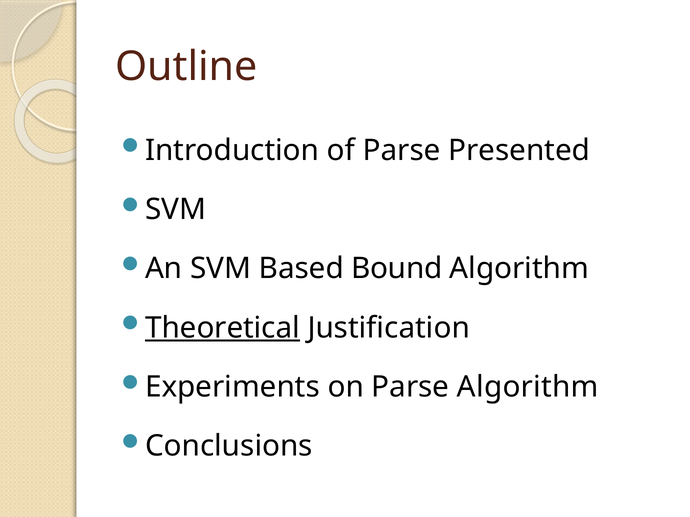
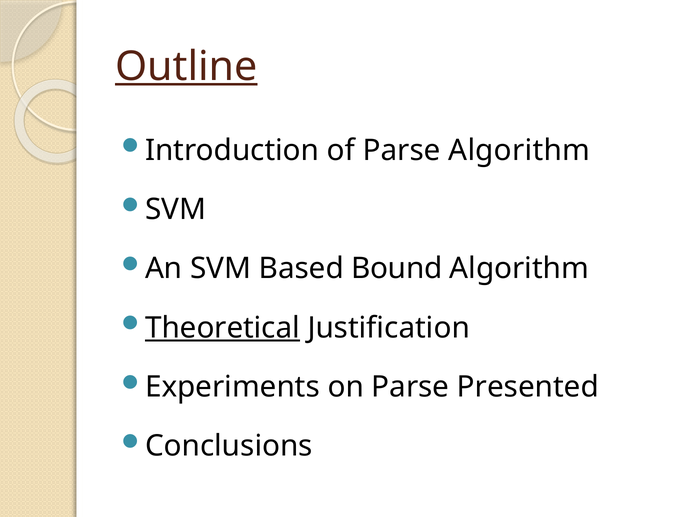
Outline underline: none -> present
Parse Presented: Presented -> Algorithm
Parse Algorithm: Algorithm -> Presented
